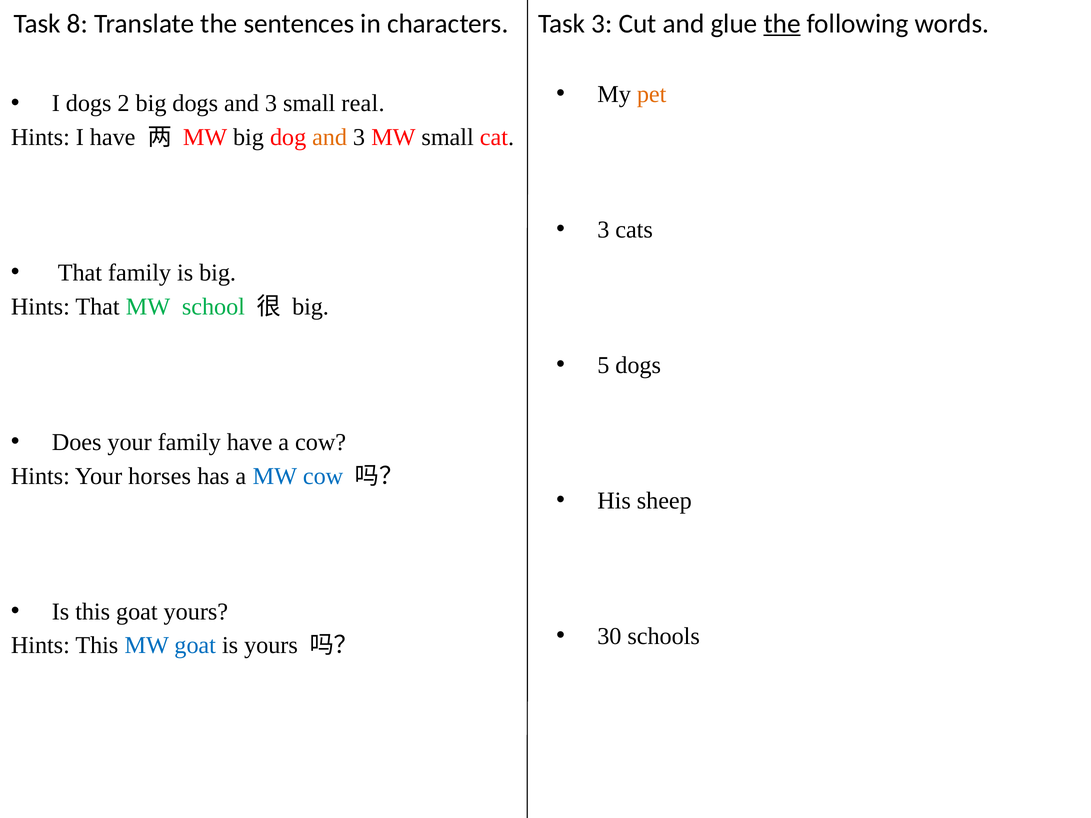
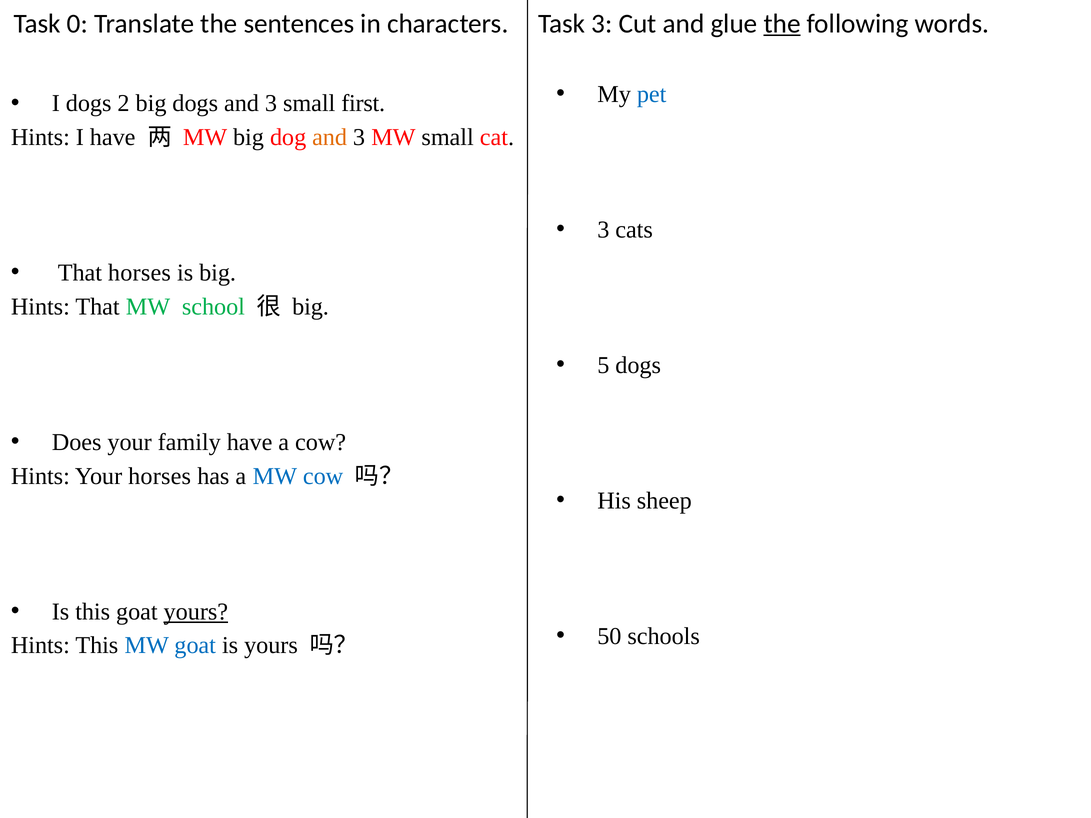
8: 8 -> 0
pet colour: orange -> blue
real: real -> first
That family: family -> horses
yours at (196, 612) underline: none -> present
30: 30 -> 50
